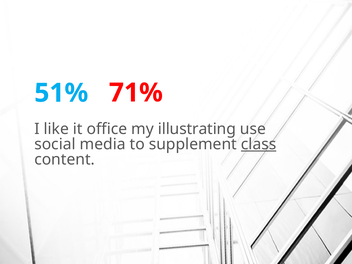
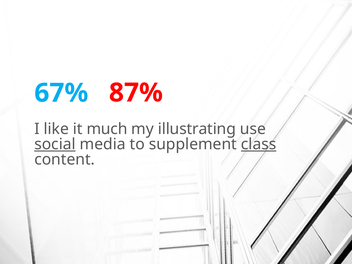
71%: 71% -> 87%
51%: 51% -> 67%
office: office -> much
social underline: none -> present
